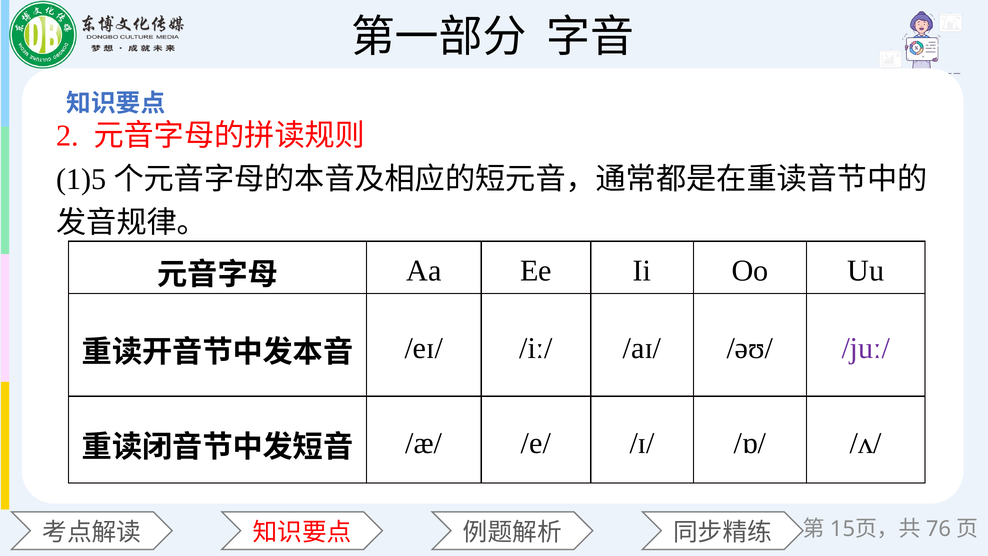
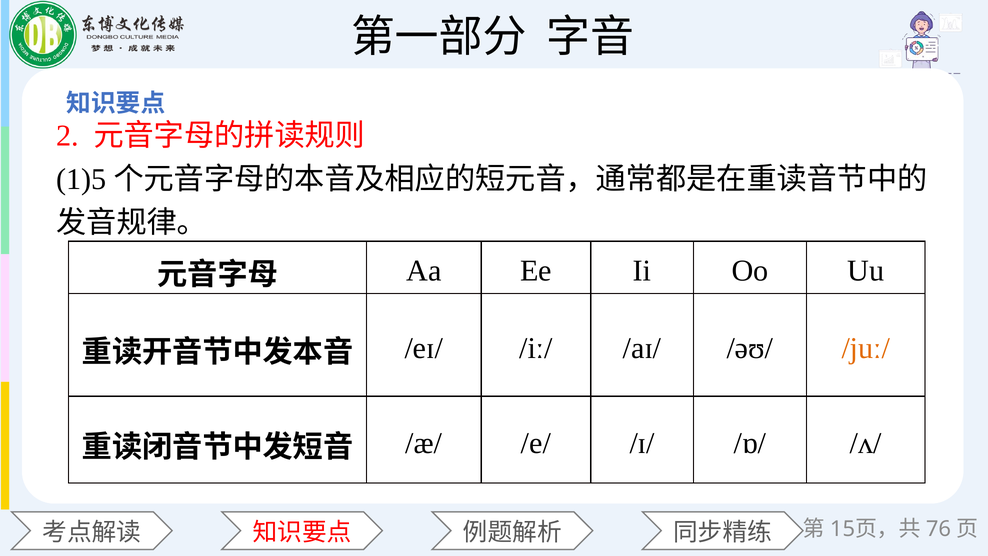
/juː/ colour: purple -> orange
